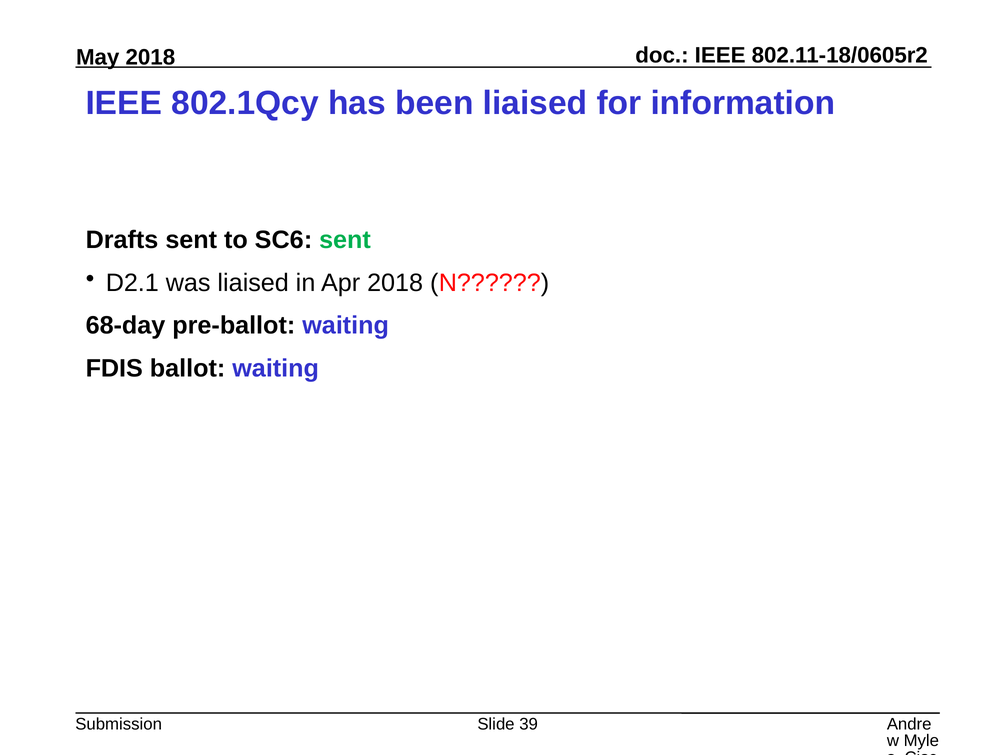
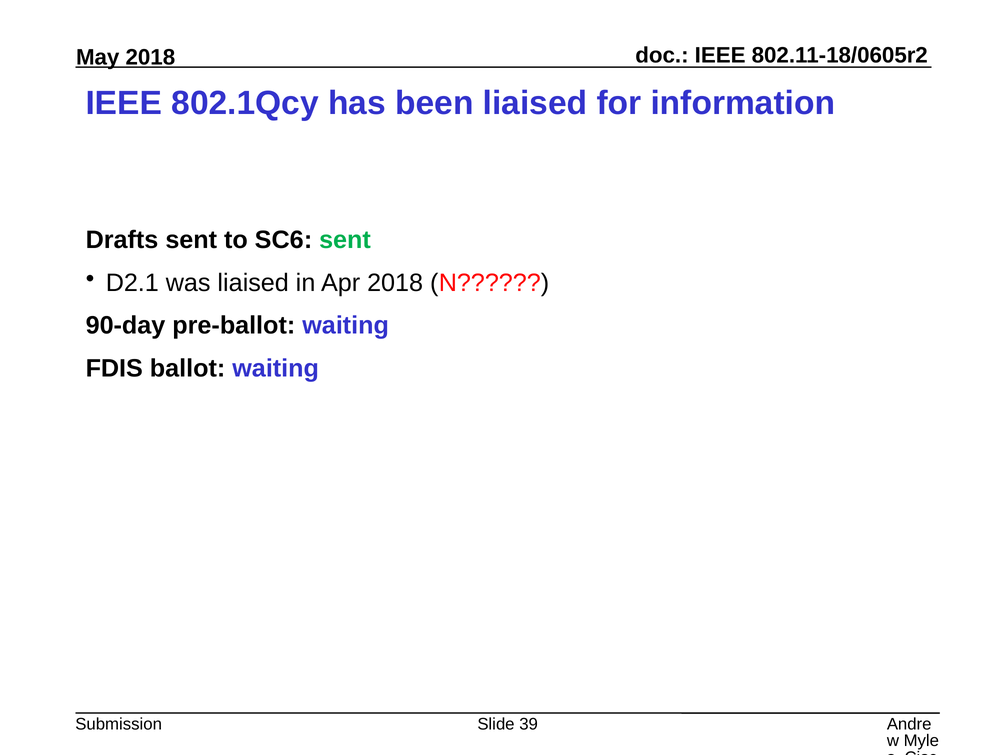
68-day: 68-day -> 90-day
